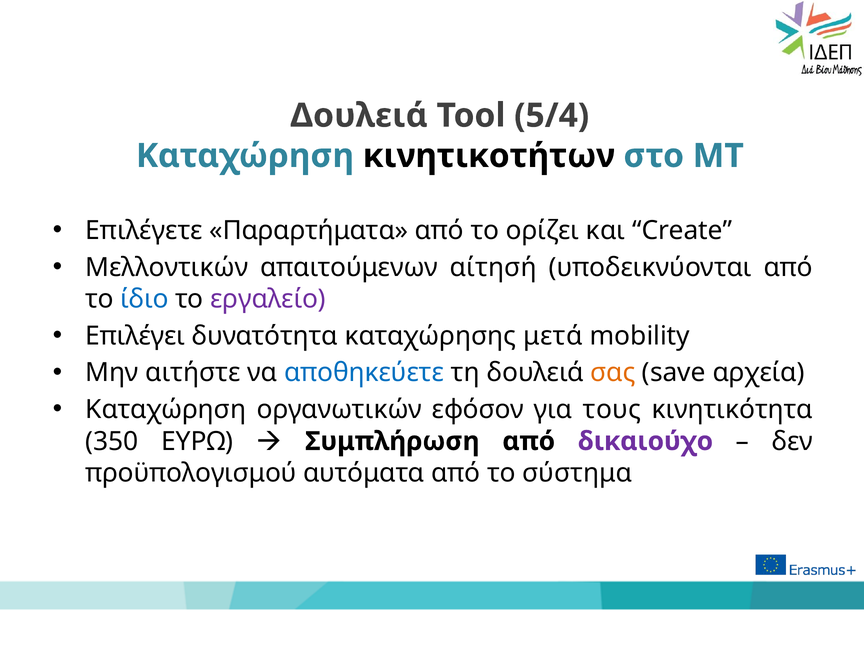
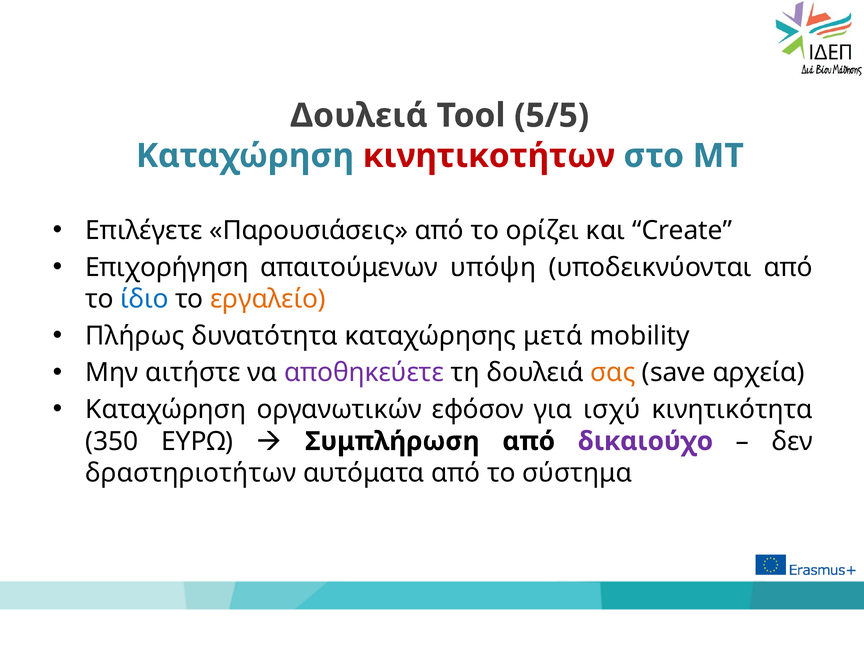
5/4: 5/4 -> 5/5
κινητικοτήτων colour: black -> red
Παραρτήματα: Παραρτήματα -> Παρουσιάσεις
Μελλοντικών: Μελλοντικών -> Επιχορήγηση
αίτησή: αίτησή -> υπόψη
εργαλείο colour: purple -> orange
Επιλέγει: Επιλέγει -> Πλήρως
αποθηκεύετε colour: blue -> purple
τους: τους -> ισχύ
προϋπολογισμού: προϋπολογισμού -> δραστηριοτήτων
